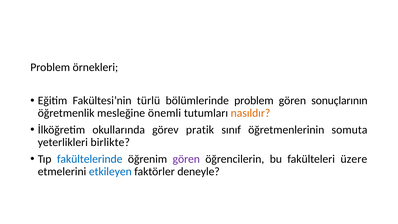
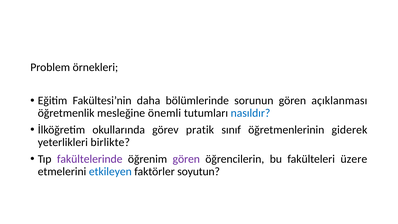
türlü: türlü -> daha
bölümlerinde problem: problem -> sorunun
sonuçlarının: sonuçlarının -> açıklanması
nasıldır colour: orange -> blue
somuta: somuta -> giderek
fakültelerinde colour: blue -> purple
deneyle: deneyle -> soyutun
